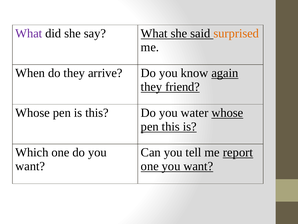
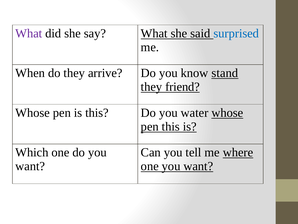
surprised colour: orange -> blue
again: again -> stand
report: report -> where
